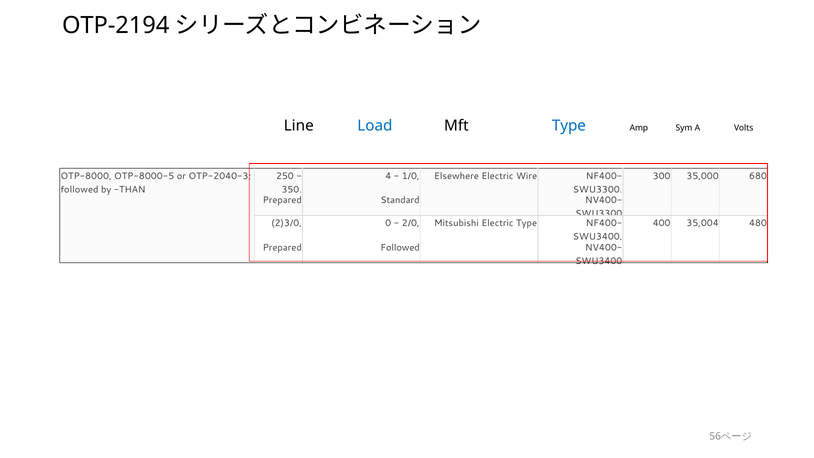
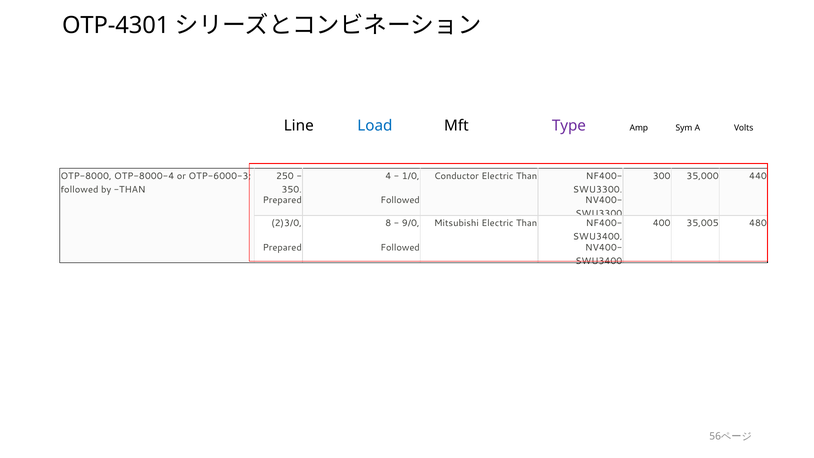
OTP-2194: OTP-2194 -> OTP-4301
Type at (569, 126) colour: blue -> purple
OTP-8000-5: OTP-8000-5 -> OTP-8000-4
OTP-2040-3: OTP-2040-3 -> OTP-6000-3
Elsewhere: Elsewhere -> Conductor
Wire at (527, 176): Wire -> Than
680: 680 -> 440
Standard at (400, 200): Standard -> Followed
0: 0 -> 8
2/0: 2/0 -> 9/0
Mitsubishi Electric Type: Type -> Than
35,004: 35,004 -> 35,005
